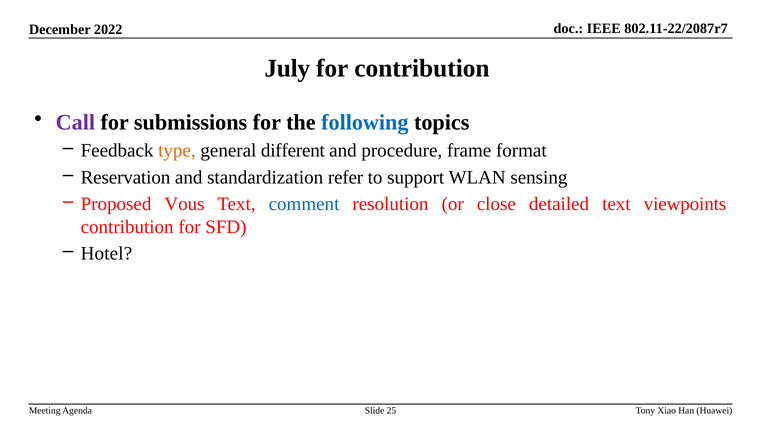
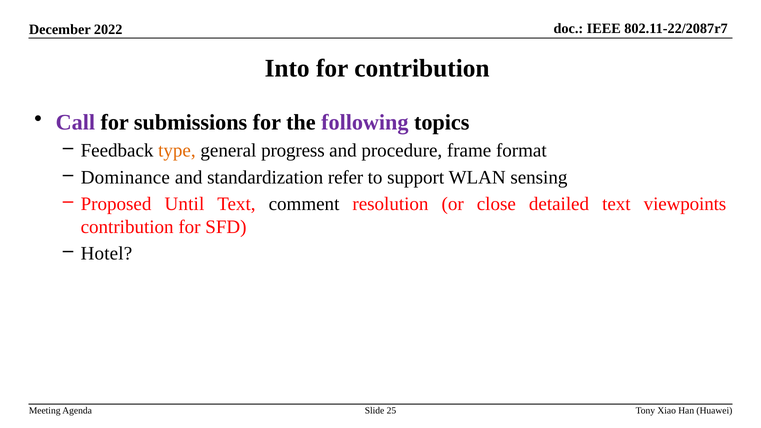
July: July -> Into
following colour: blue -> purple
different: different -> progress
Reservation: Reservation -> Dominance
Vous: Vous -> Until
comment colour: blue -> black
